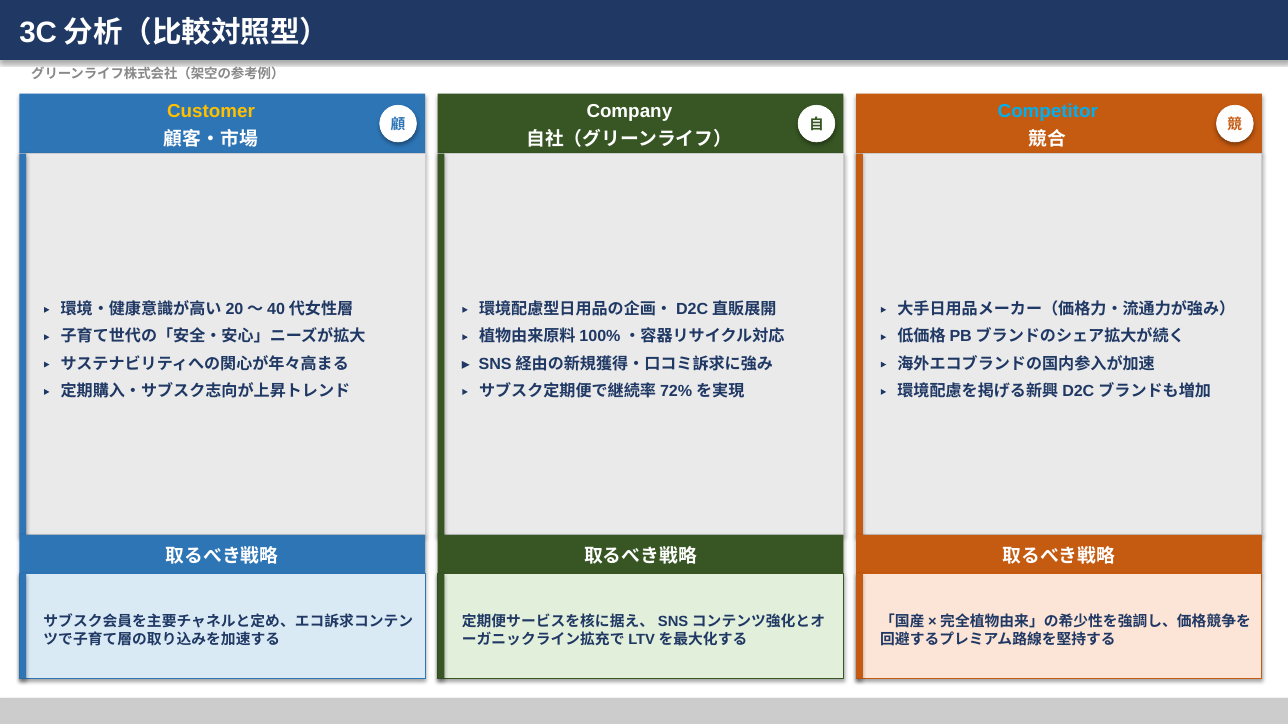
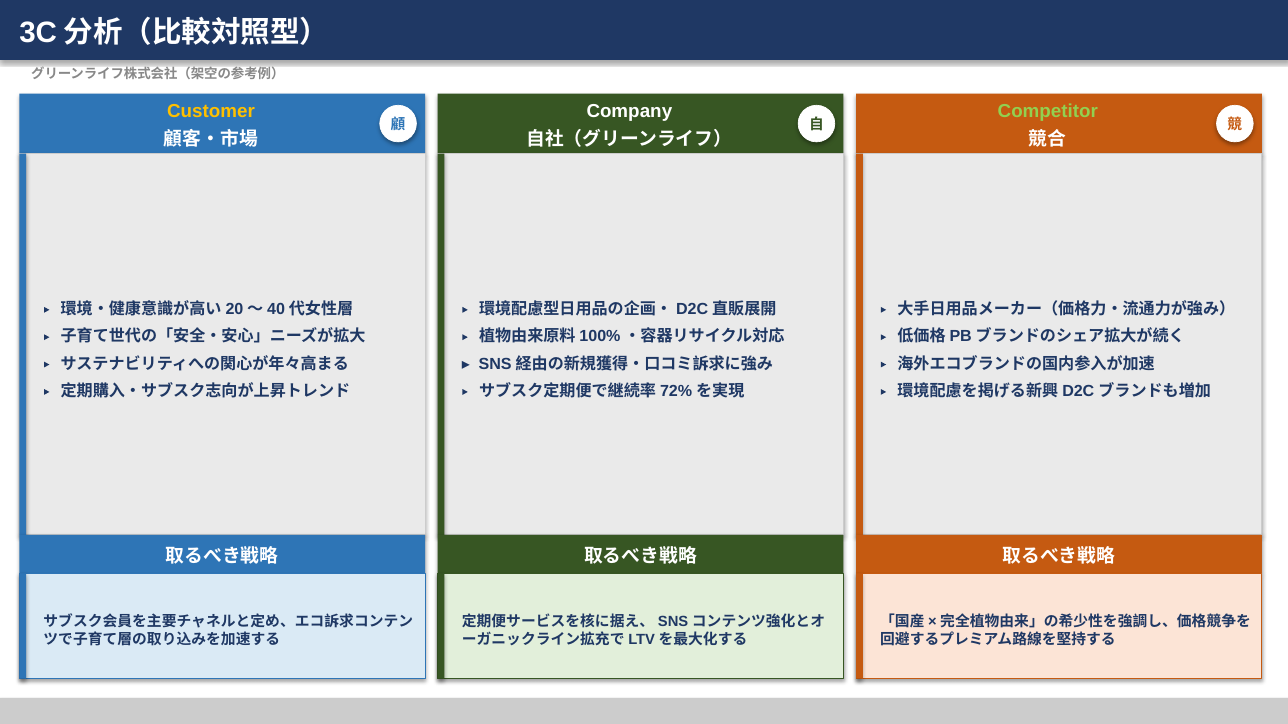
Competitor colour: light blue -> light green
